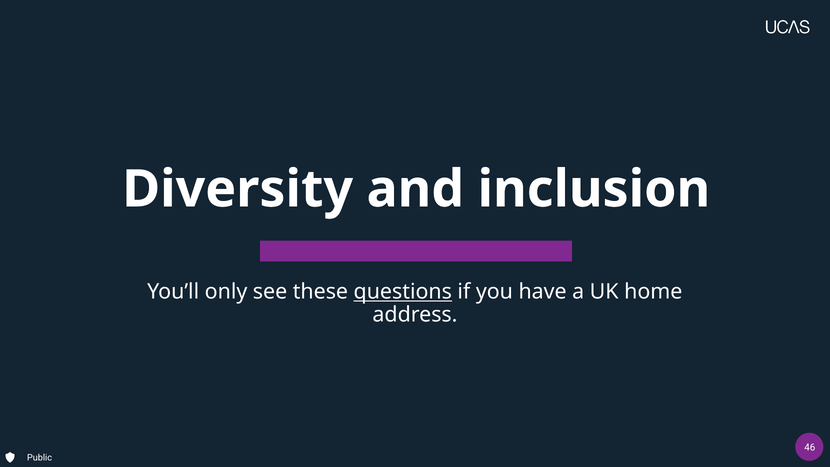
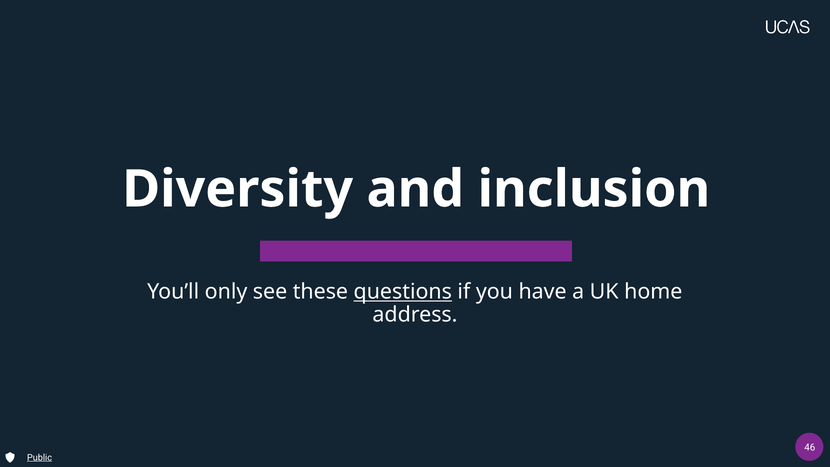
Public underline: none -> present
